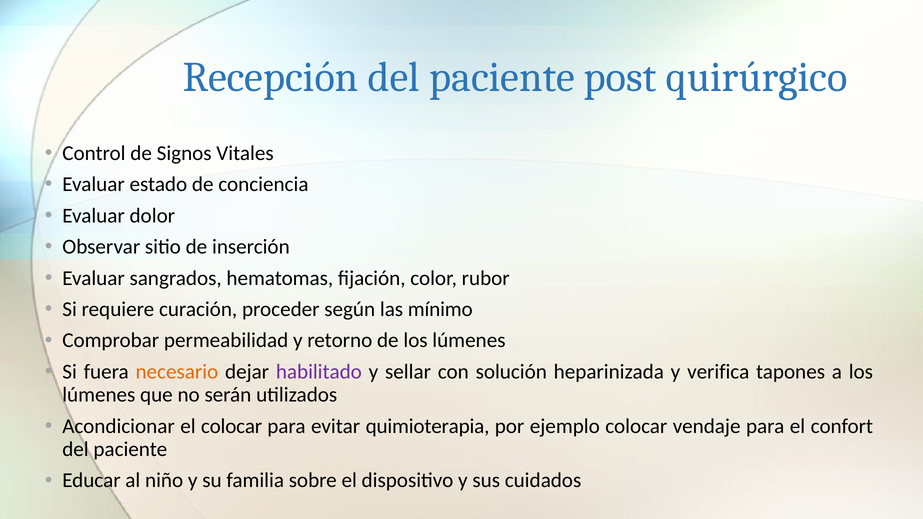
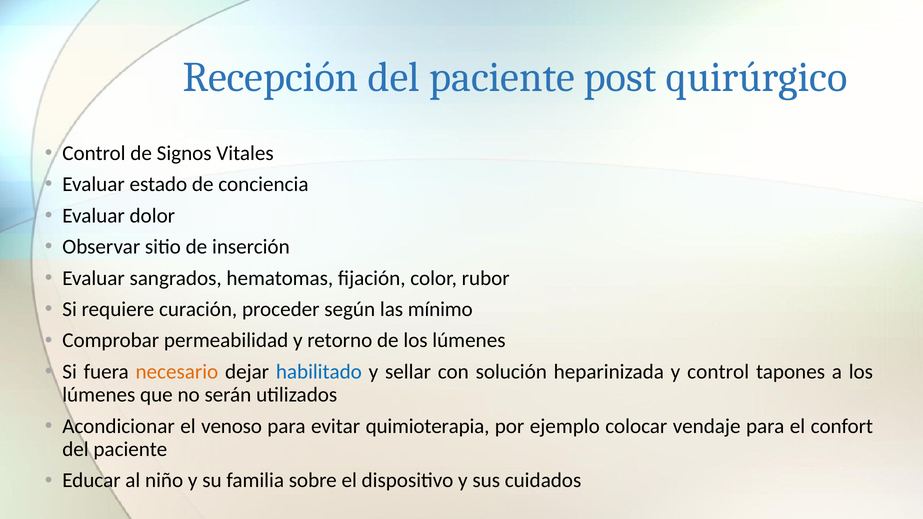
habilitado colour: purple -> blue
y verifica: verifica -> control
el colocar: colocar -> venoso
